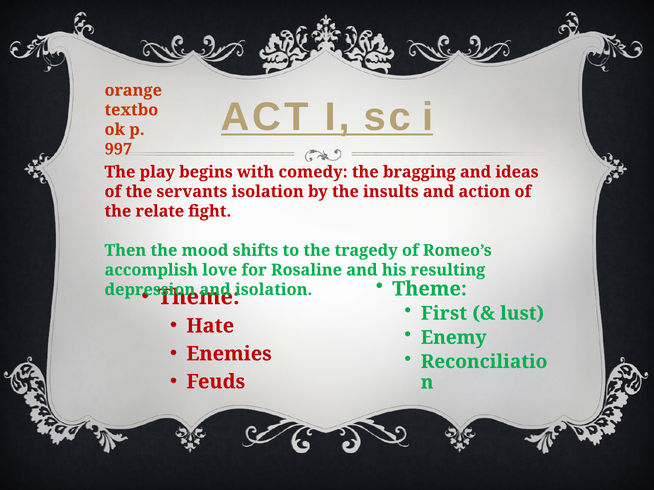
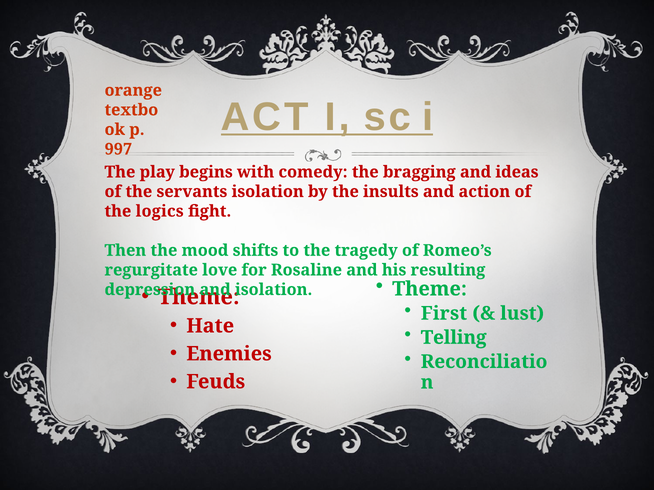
relate: relate -> logics
accomplish: accomplish -> regurgitate
Enemy: Enemy -> Telling
